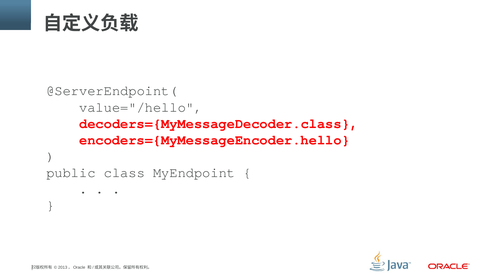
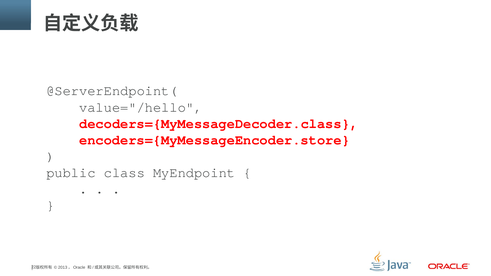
encoders={MyMessageEncoder.hello: encoders={MyMessageEncoder.hello -> encoders={MyMessageEncoder.store
